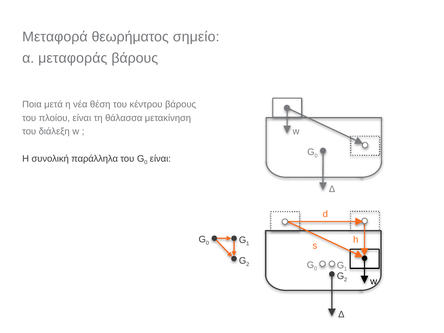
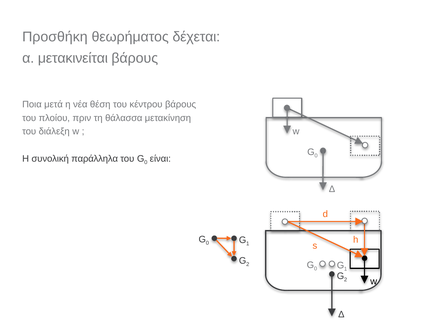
Μεταφορά: Μεταφορά -> Προσθήκη
σημείο: σημείο -> δέχεται
μεταφοράς: μεταφοράς -> μετακινείται
πλοίου είναι: είναι -> πριν
